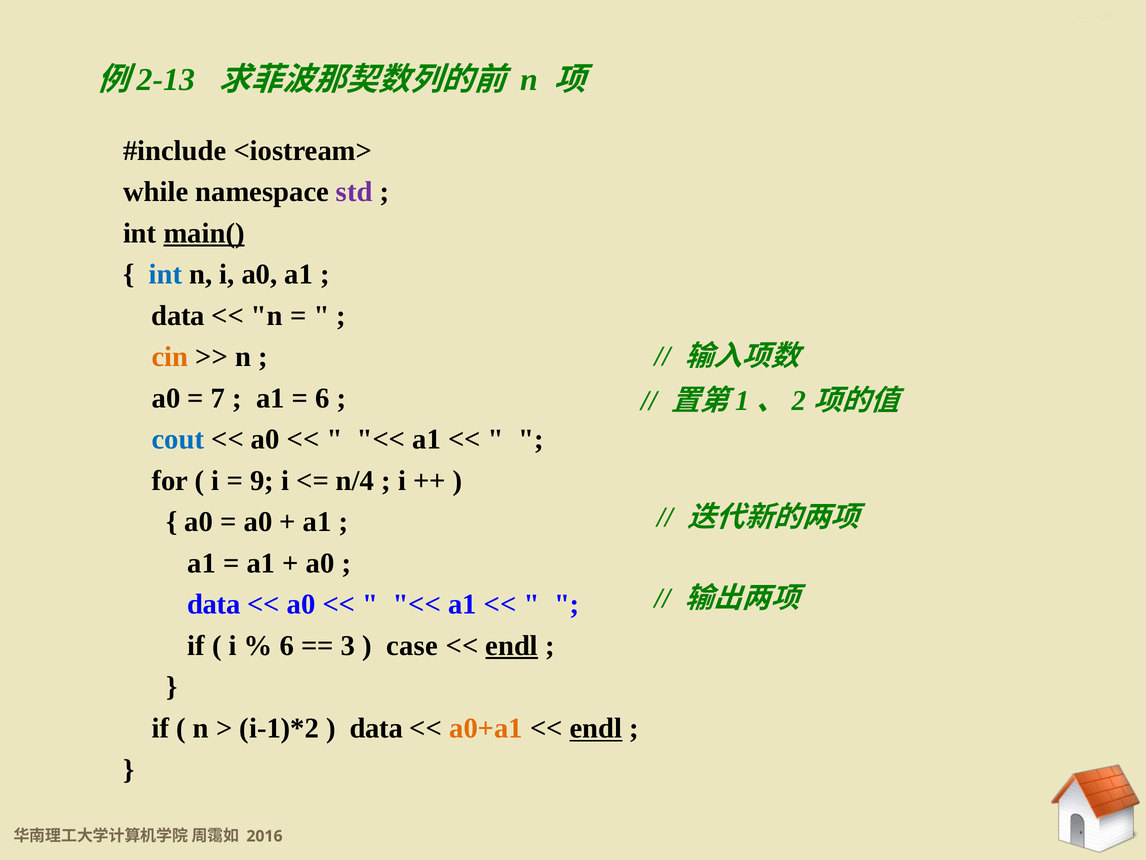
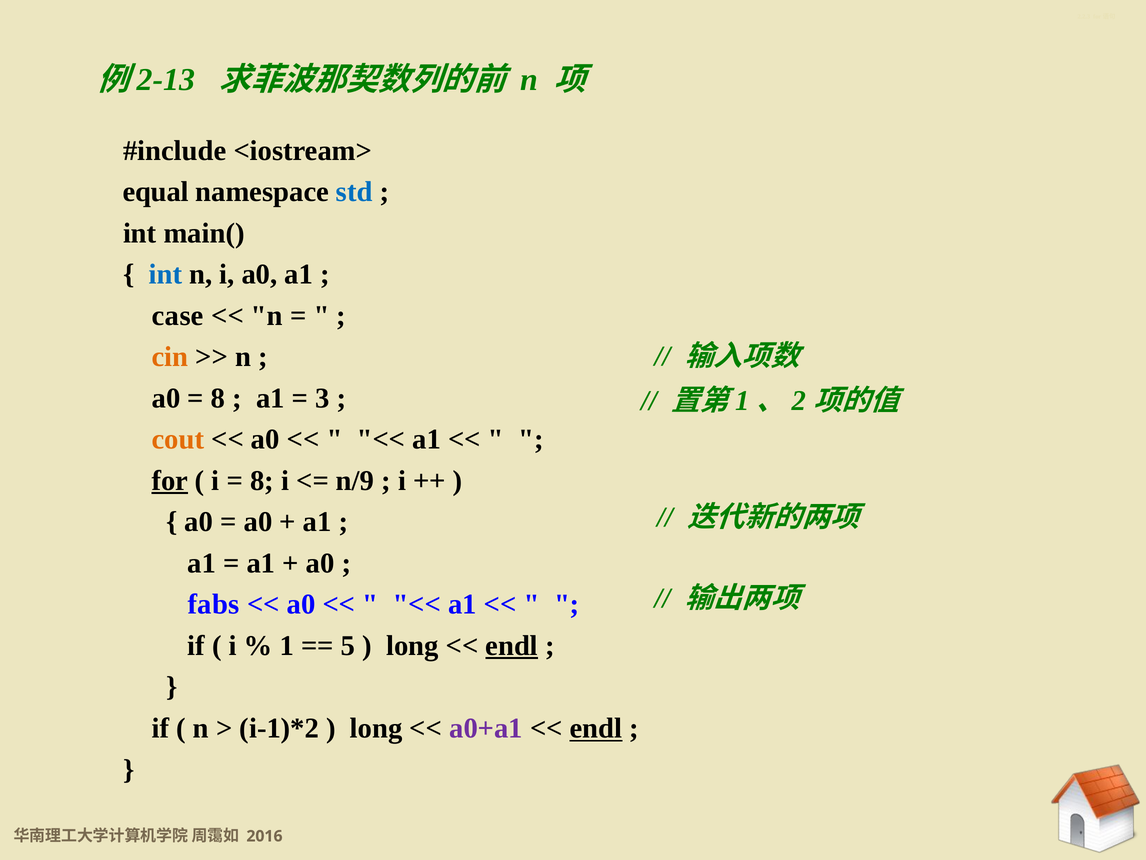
while: while -> equal
std colour: purple -> blue
main( underline: present -> none
data at (178, 315): data -> case
7 at (218, 398): 7 -> 8
6 at (323, 398): 6 -> 3
cout colour: blue -> orange
for underline: none -> present
9 at (262, 480): 9 -> 8
n/4: n/4 -> n/9
data at (214, 604): data -> fabs
6 at (287, 645): 6 -> 1
3: 3 -> 5
case at (412, 645): case -> long
data at (376, 728): data -> long
a0+a1 colour: orange -> purple
